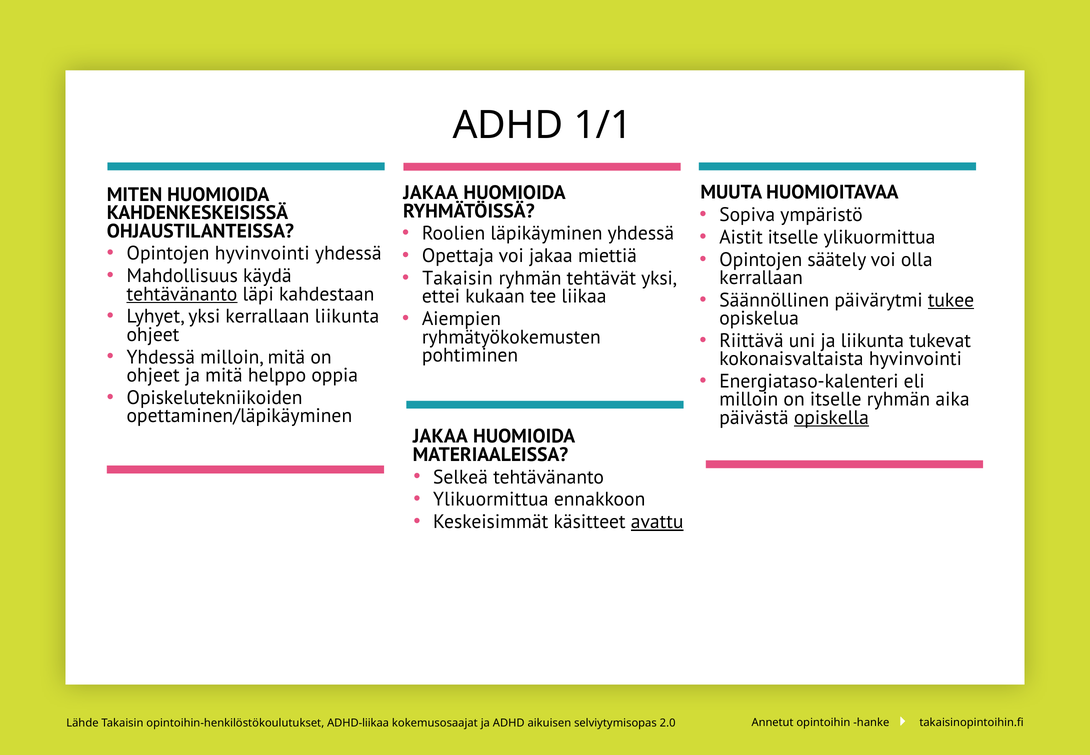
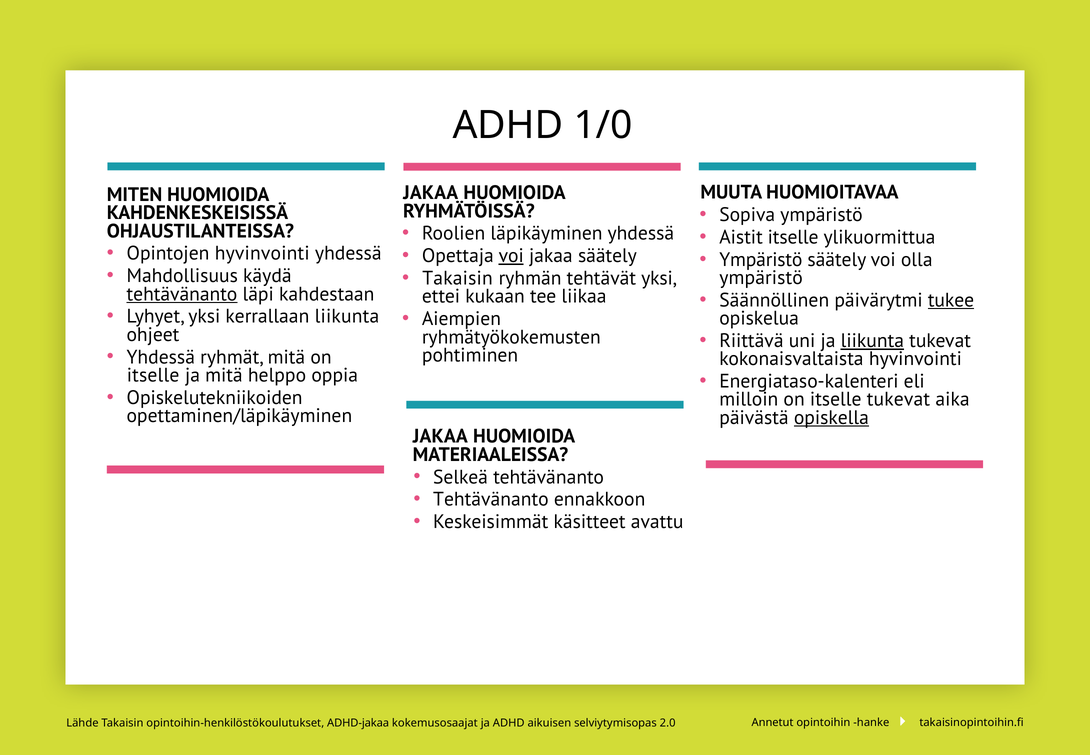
1/1: 1/1 -> 1/0
voi at (511, 256) underline: none -> present
jakaa miettiä: miettiä -> säätely
Opintojen at (761, 259): Opintojen -> Ympäristö
kerrallaan at (761, 278): kerrallaan -> ympäristö
liikunta at (872, 341) underline: none -> present
Yhdessä milloin: milloin -> ryhmät
ohjeet at (153, 375): ohjeet -> itselle
itselle ryhmän: ryhmän -> tukevat
Ylikuormittua at (491, 499): Ylikuormittua -> Tehtävänanto
avattu underline: present -> none
ADHD-liikaa: ADHD-liikaa -> ADHD-jakaa
